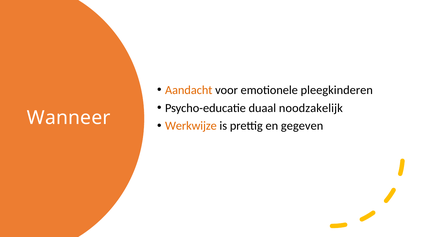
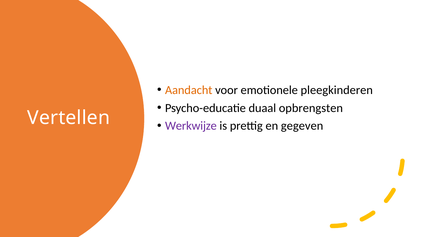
noodzakelijk: noodzakelijk -> opbrengsten
Wanneer: Wanneer -> Vertellen
Werkwijze colour: orange -> purple
